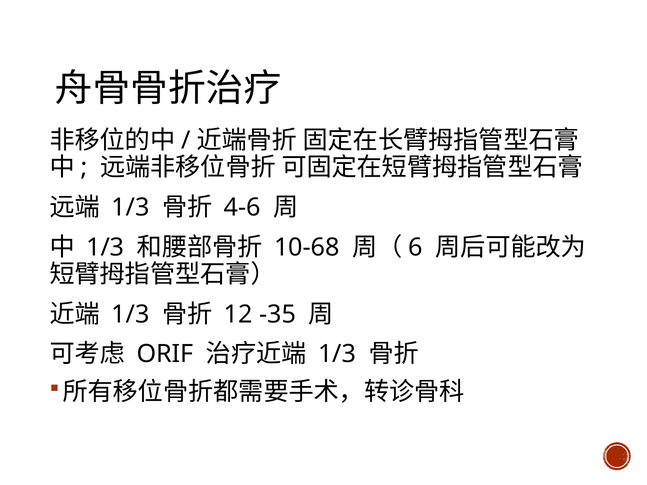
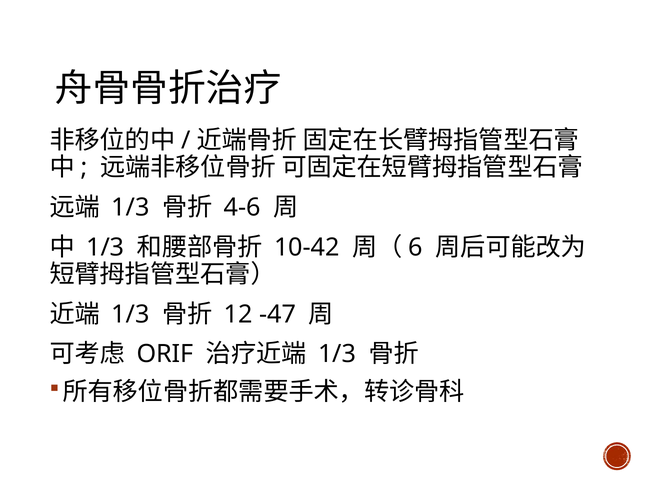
10-68: 10-68 -> 10-42
-35: -35 -> -47
